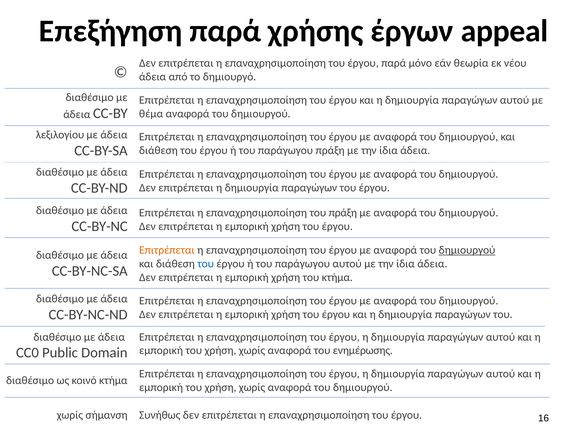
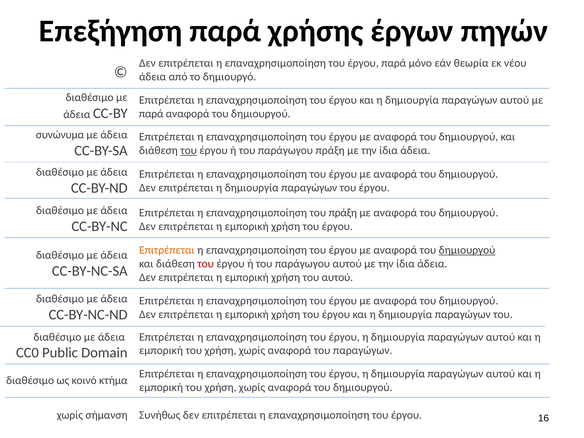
appeal: appeal -> πηγών
θέμα at (151, 114): θέμα -> παρά
λεξιλογίου: λεξιλογίου -> συνώνυμα
του at (189, 151) underline: none -> present
του at (206, 264) colour: blue -> red
του κτήμα: κτήμα -> αυτού
του ενημέρωσης: ενημέρωσης -> παραγώγων
